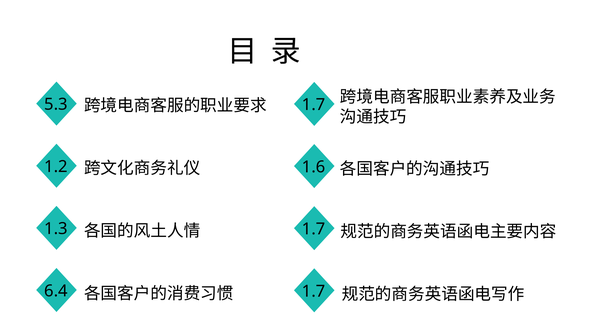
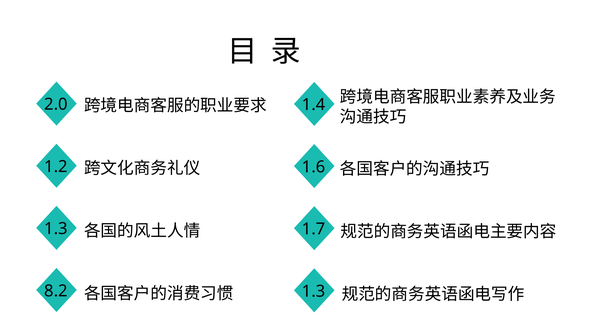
5.3: 5.3 -> 2.0
1.7 at (314, 105): 1.7 -> 1.4
6.4: 6.4 -> 8.2
1.7 at (314, 291): 1.7 -> 1.3
